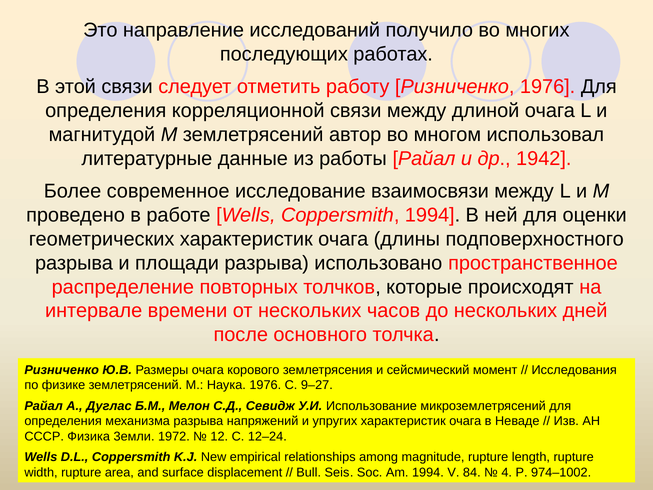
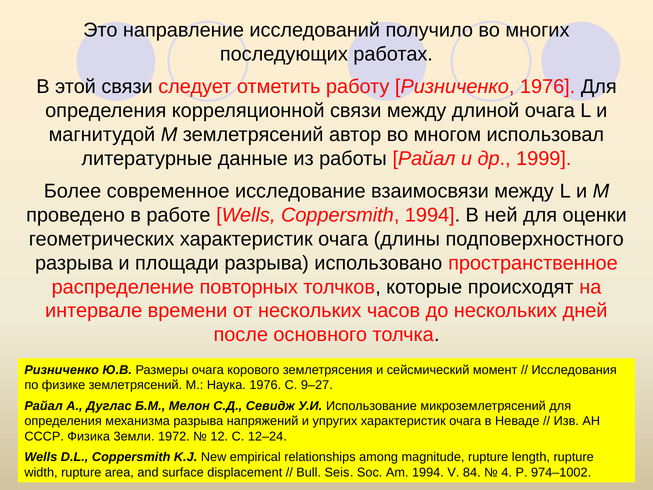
1942: 1942 -> 1999
